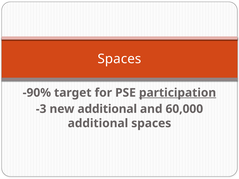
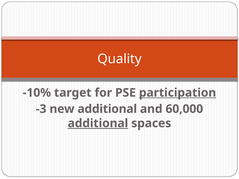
Spaces at (119, 59): Spaces -> Quality
-90%: -90% -> -10%
additional at (98, 123) underline: none -> present
